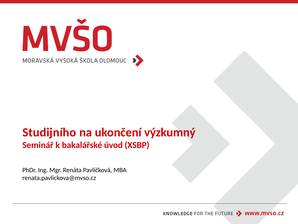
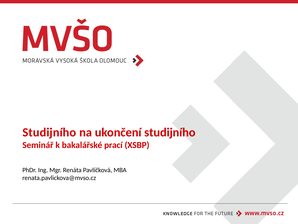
ukončení výzkumný: výzkumný -> studijního
úvod: úvod -> prací
